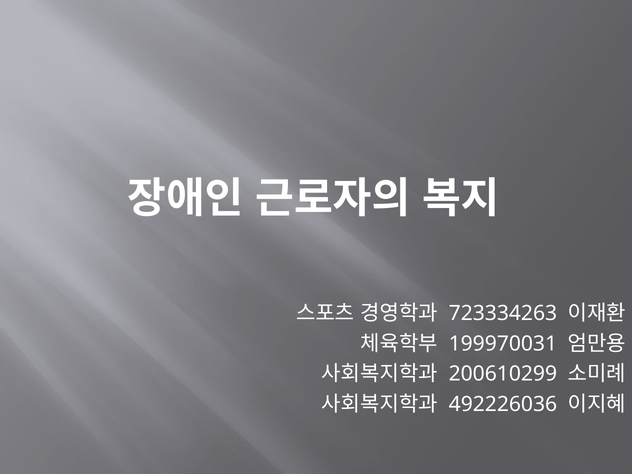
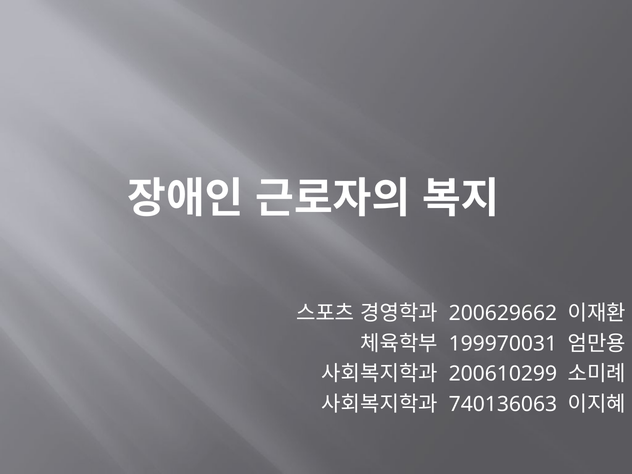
723334263: 723334263 -> 200629662
492226036: 492226036 -> 740136063
